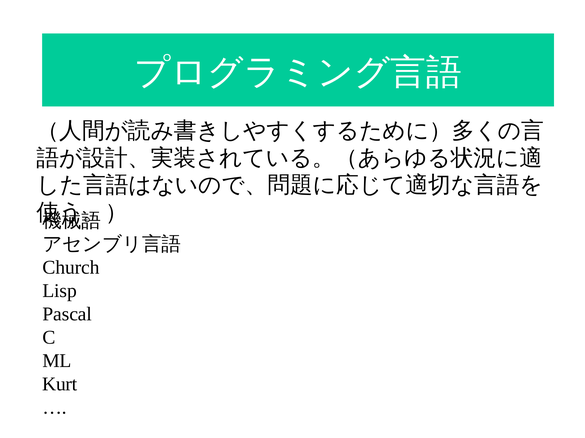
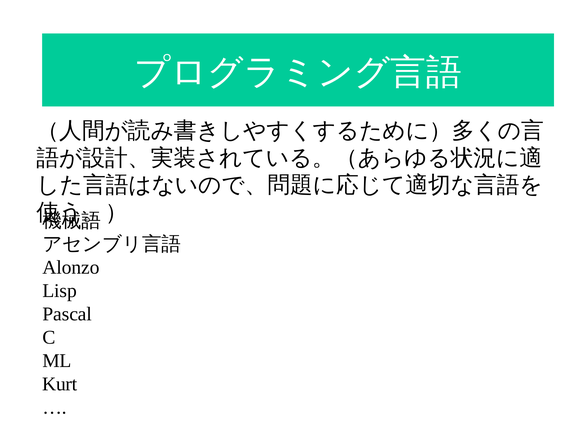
Church: Church -> Alonzo
